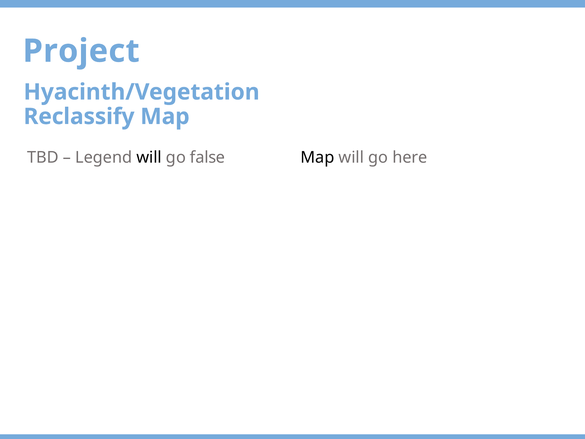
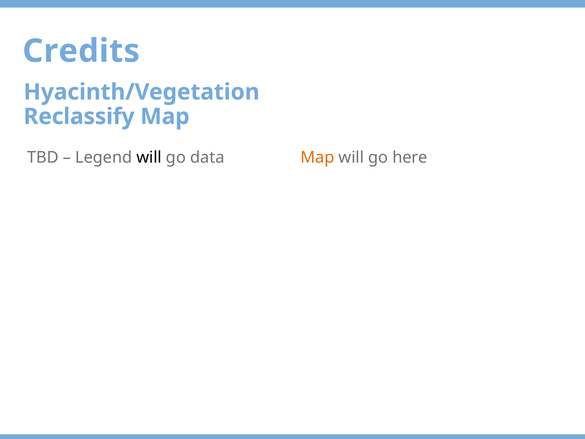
Project: Project -> Credits
false: false -> data
Map at (317, 158) colour: black -> orange
